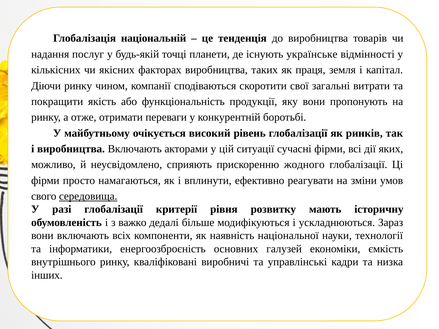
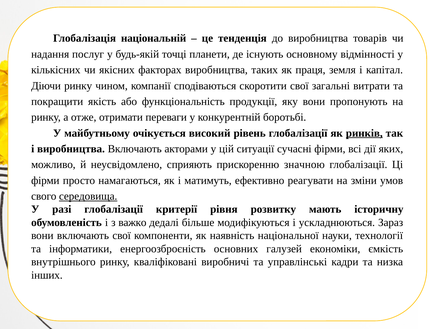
українське: українське -> основному
ринків underline: none -> present
жодного: жодного -> значною
вплинути: вплинути -> матимуть
включають всіх: всіх -> свої
